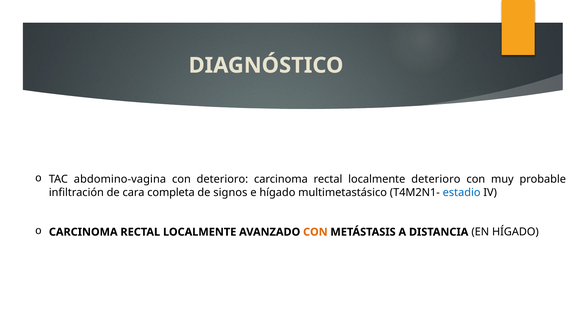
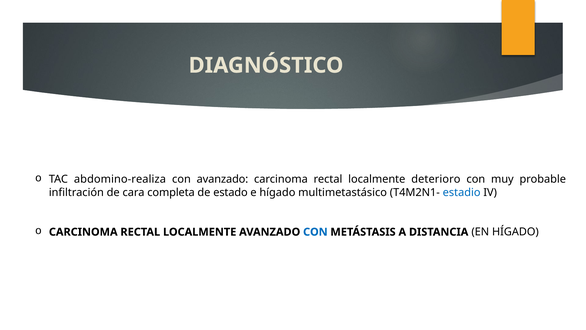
abdomino-vagina: abdomino-vagina -> abdomino-realiza
con deterioro: deterioro -> avanzado
signos: signos -> estado
CON at (315, 232) colour: orange -> blue
